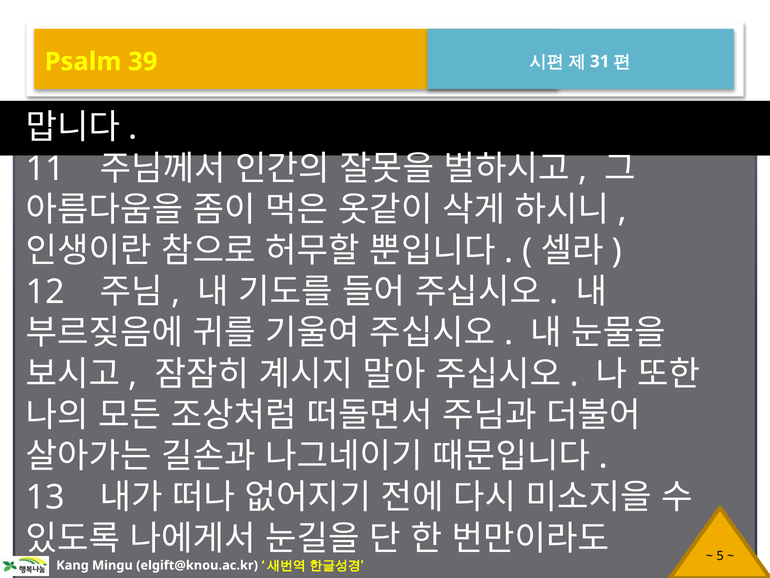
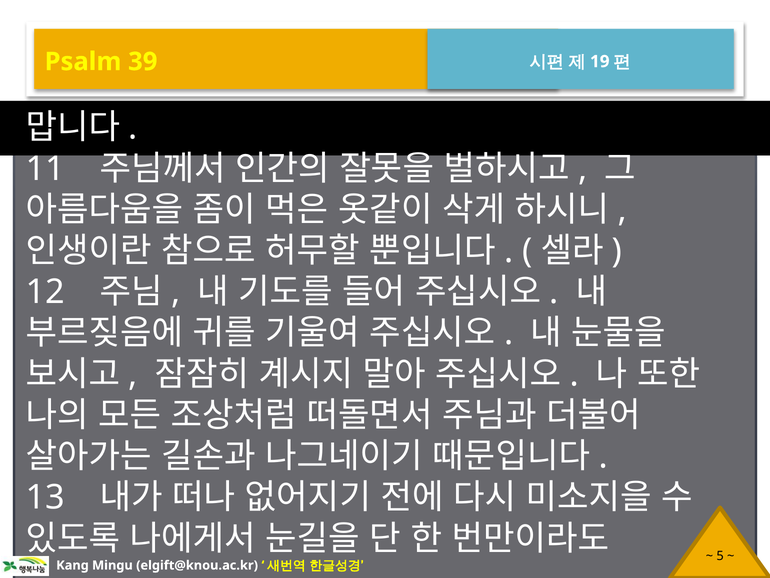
31: 31 -> 19
